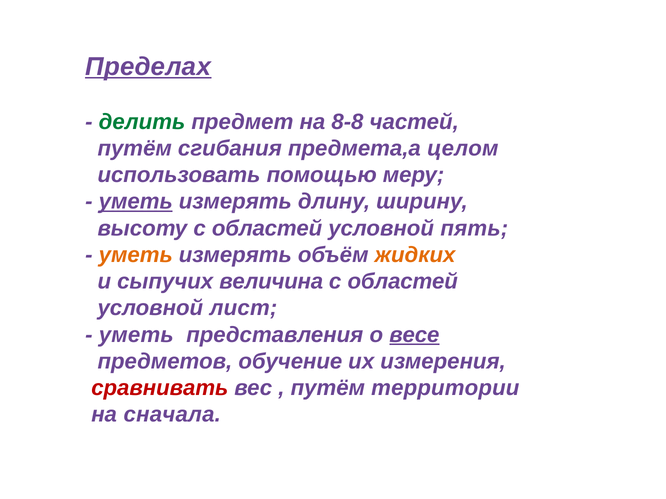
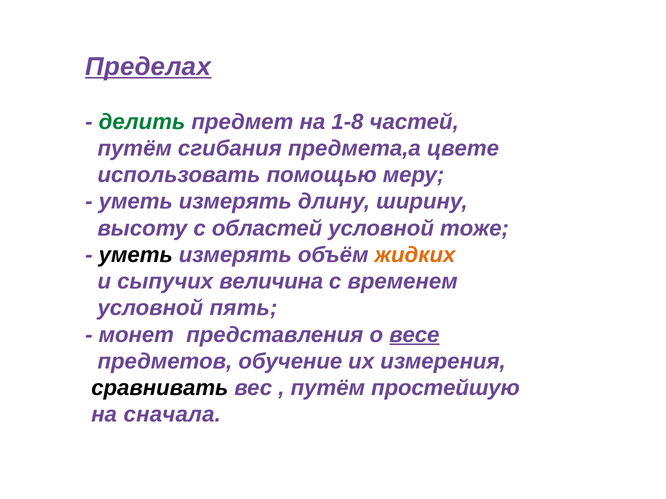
8-8: 8-8 -> 1-8
целом: целом -> цвете
уметь at (136, 202) underline: present -> none
пять: пять -> тоже
уметь at (136, 255) colour: orange -> black
областей at (403, 282): областей -> временем
лист: лист -> пять
уметь at (136, 335): уметь -> монет
сравнивать colour: red -> black
территории: территории -> простейшую
